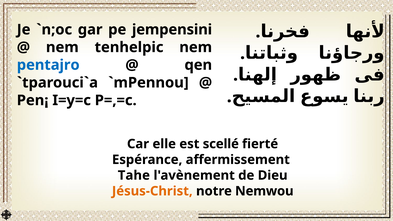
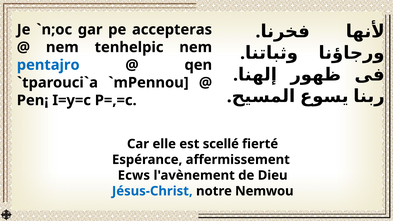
jempensini: jempensini -> accepteras
Tahe: Tahe -> Ecws
Jésus-Christ colour: orange -> blue
